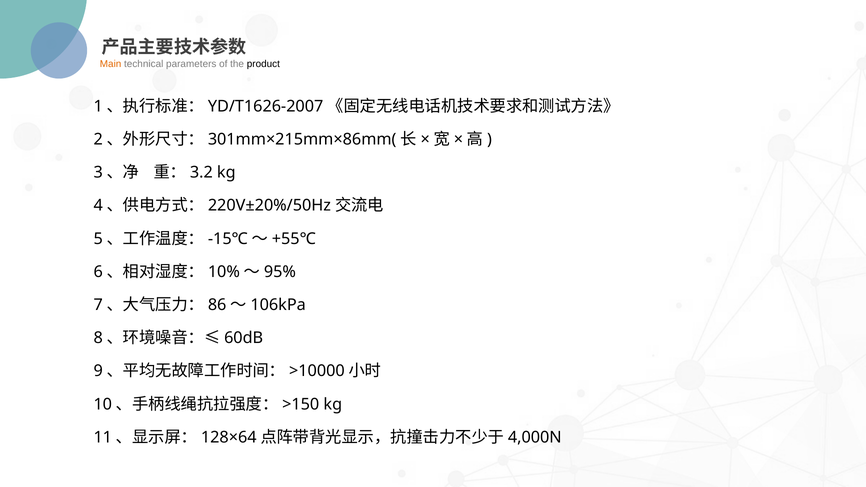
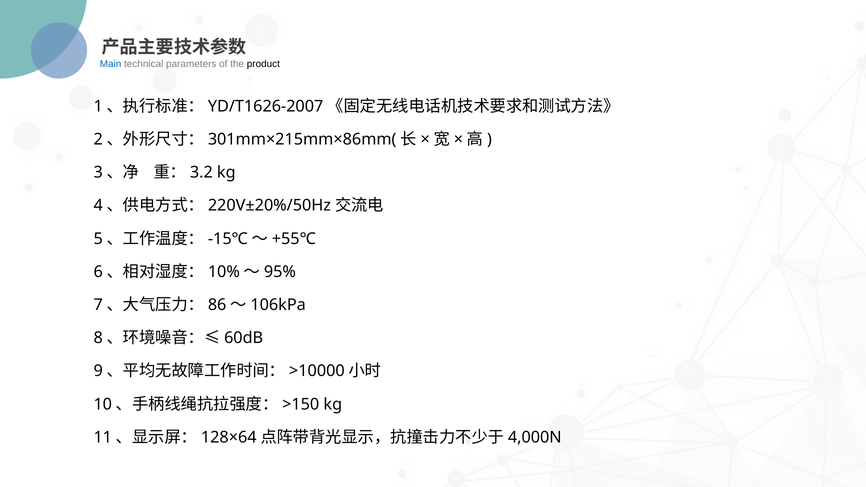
Main colour: orange -> blue
